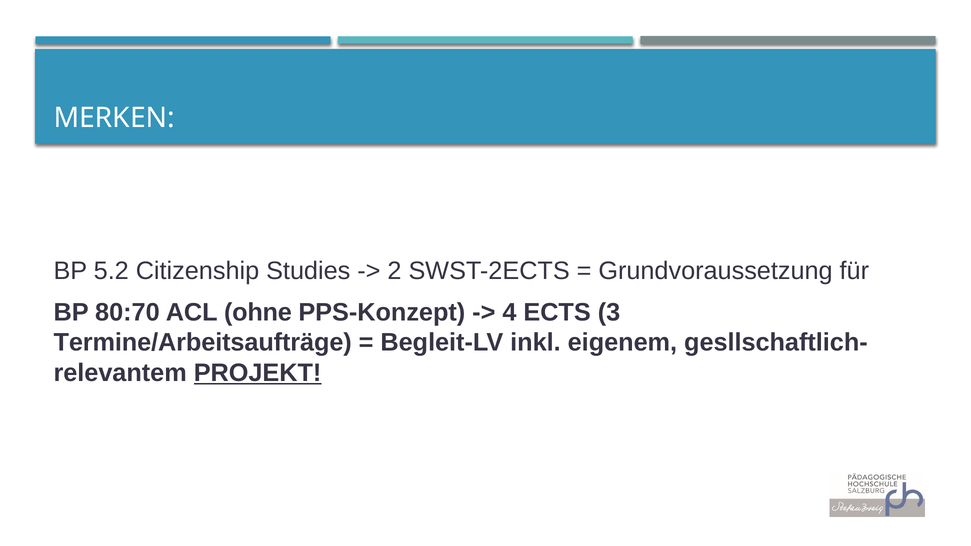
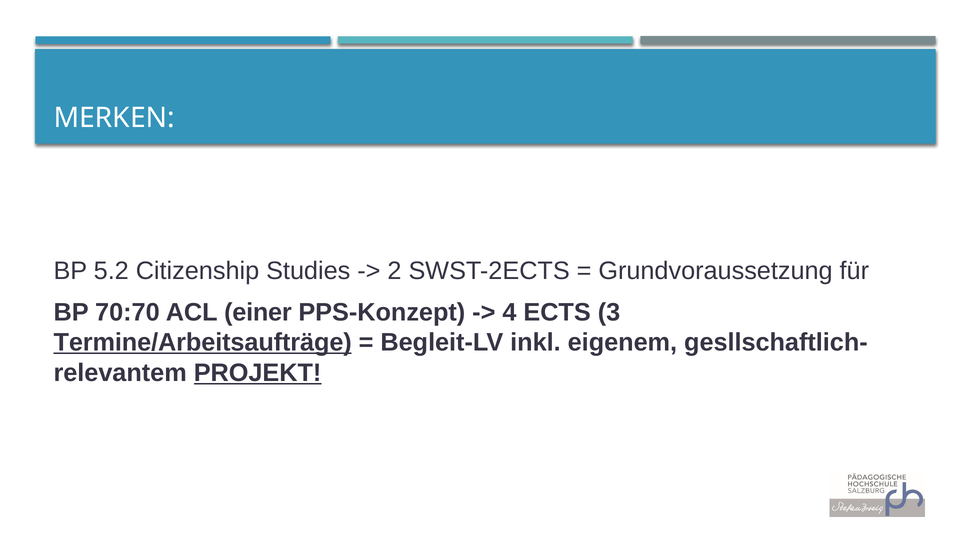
80:70: 80:70 -> 70:70
ohne: ohne -> einer
Termine/Arbeitsaufträge underline: none -> present
